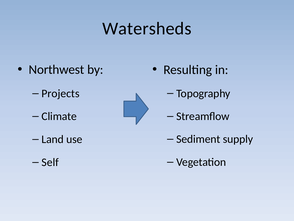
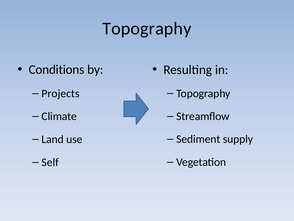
Watersheds at (147, 28): Watersheds -> Topography
Northwest: Northwest -> Conditions
